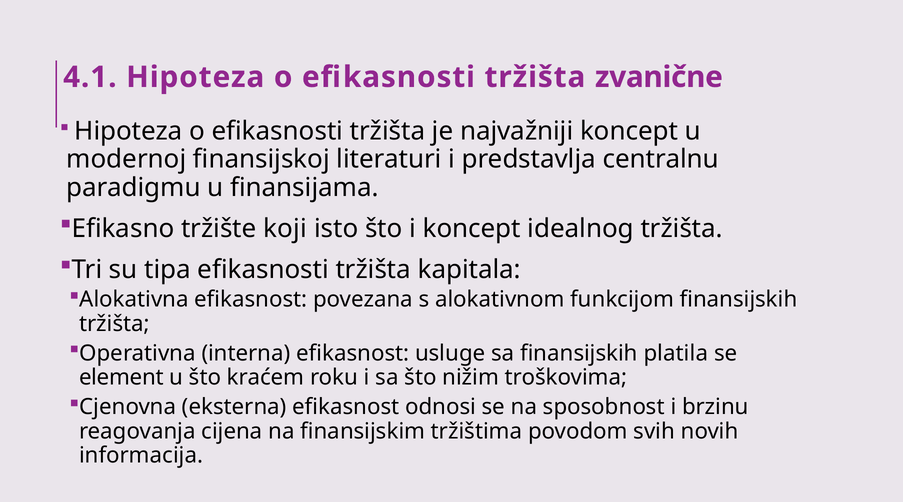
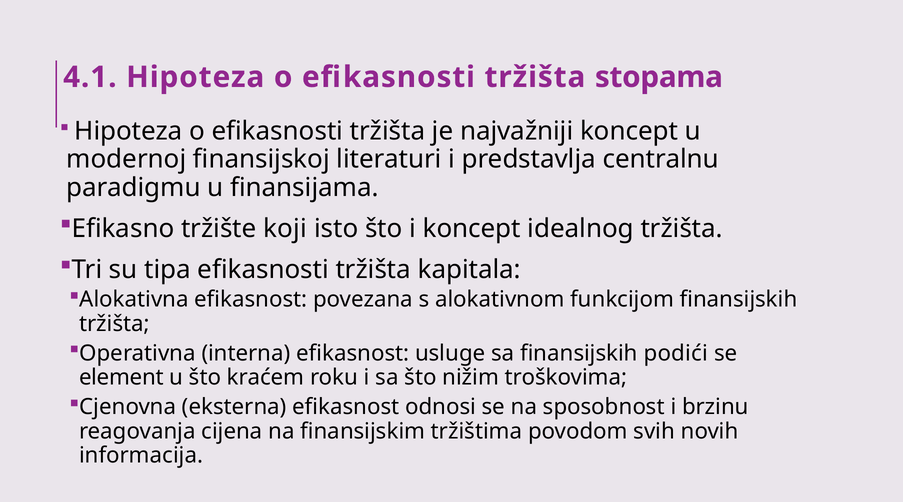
zvanične: zvanične -> stopama
platila: platila -> podići
